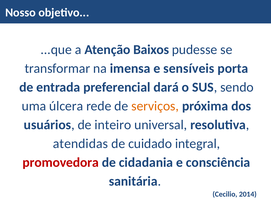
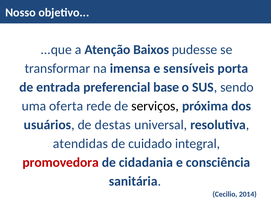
dará: dará -> base
úlcera: úlcera -> oferta
serviços colour: orange -> black
inteiro: inteiro -> destas
